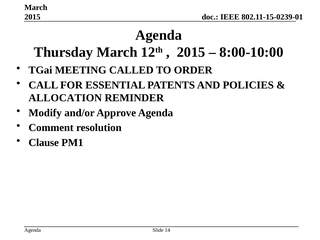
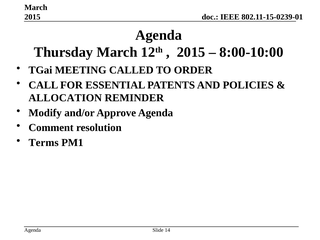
Clause: Clause -> Terms
